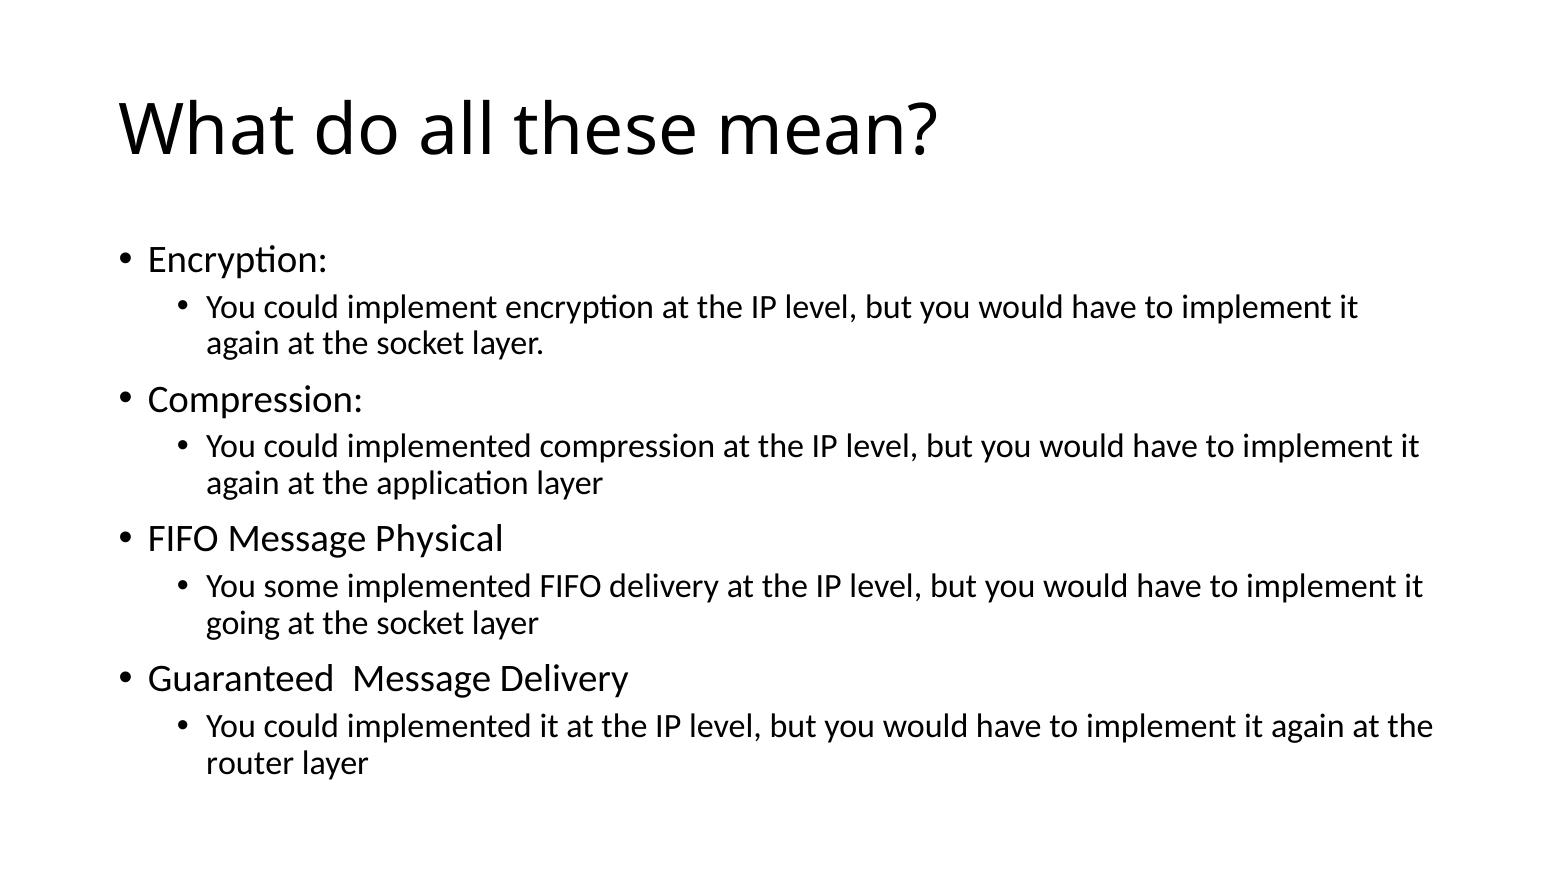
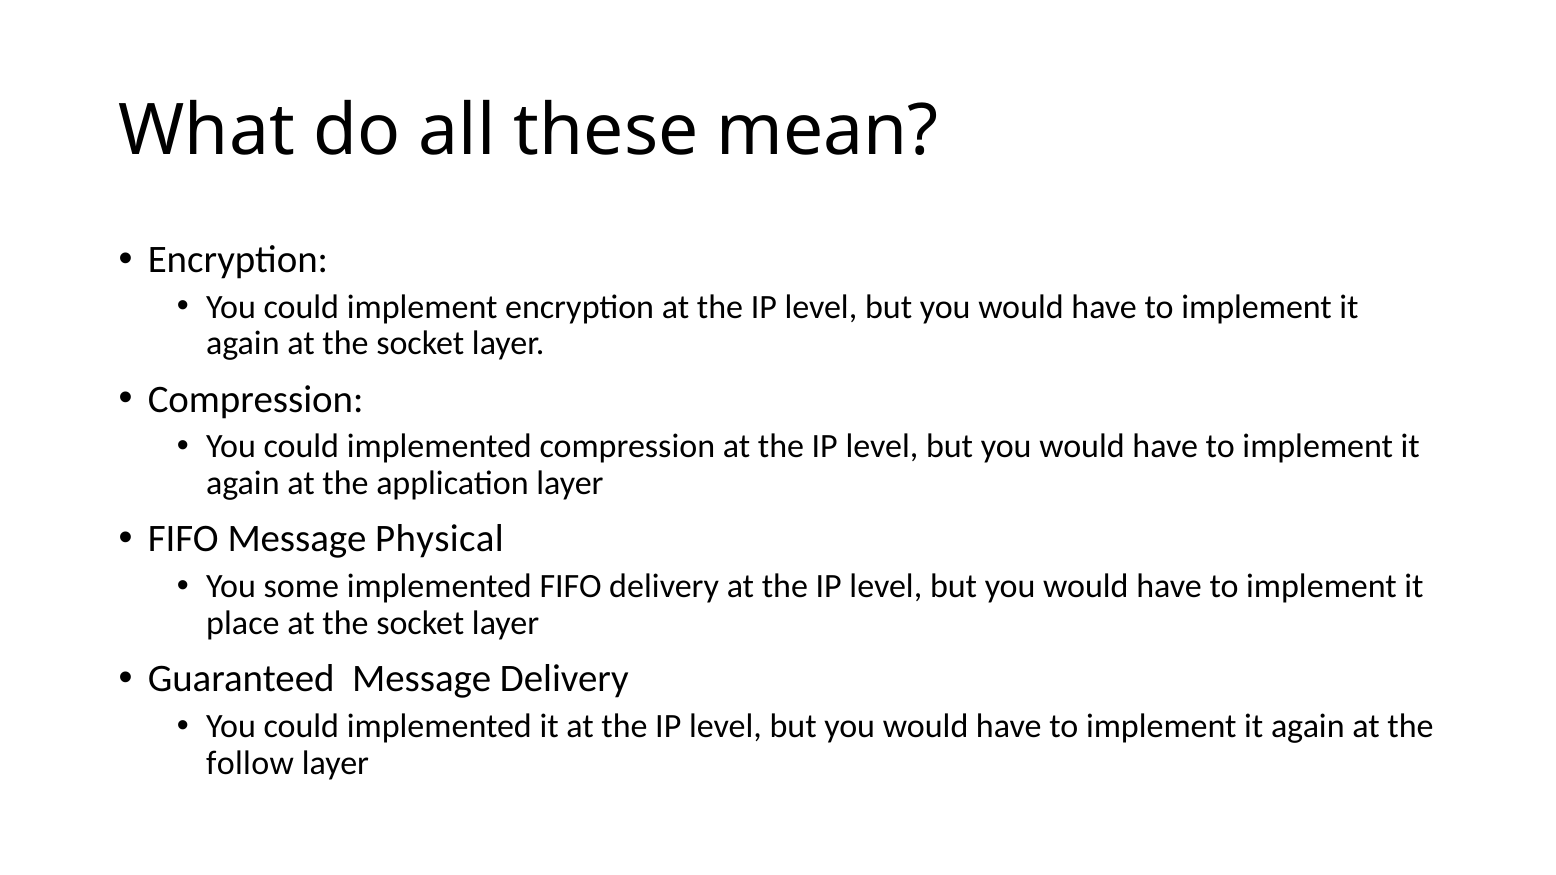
going: going -> place
router: router -> follow
